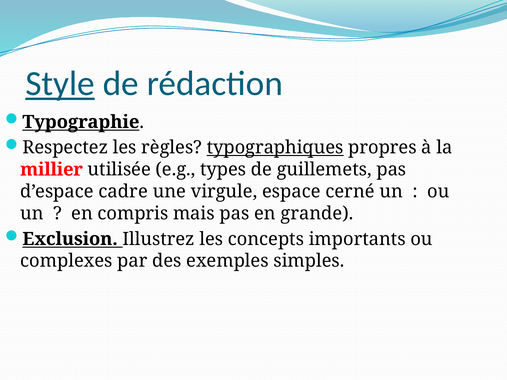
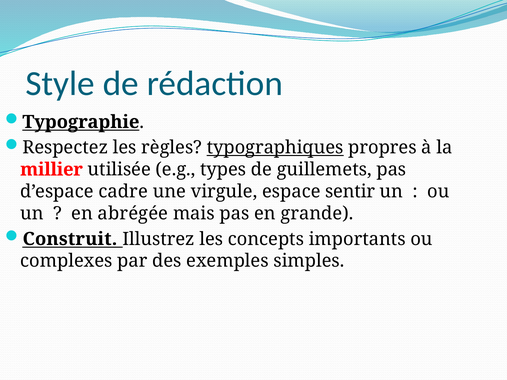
Style underline: present -> none
cerné: cerné -> sentir
compris: compris -> abrégée
Exclusion: Exclusion -> Construit
